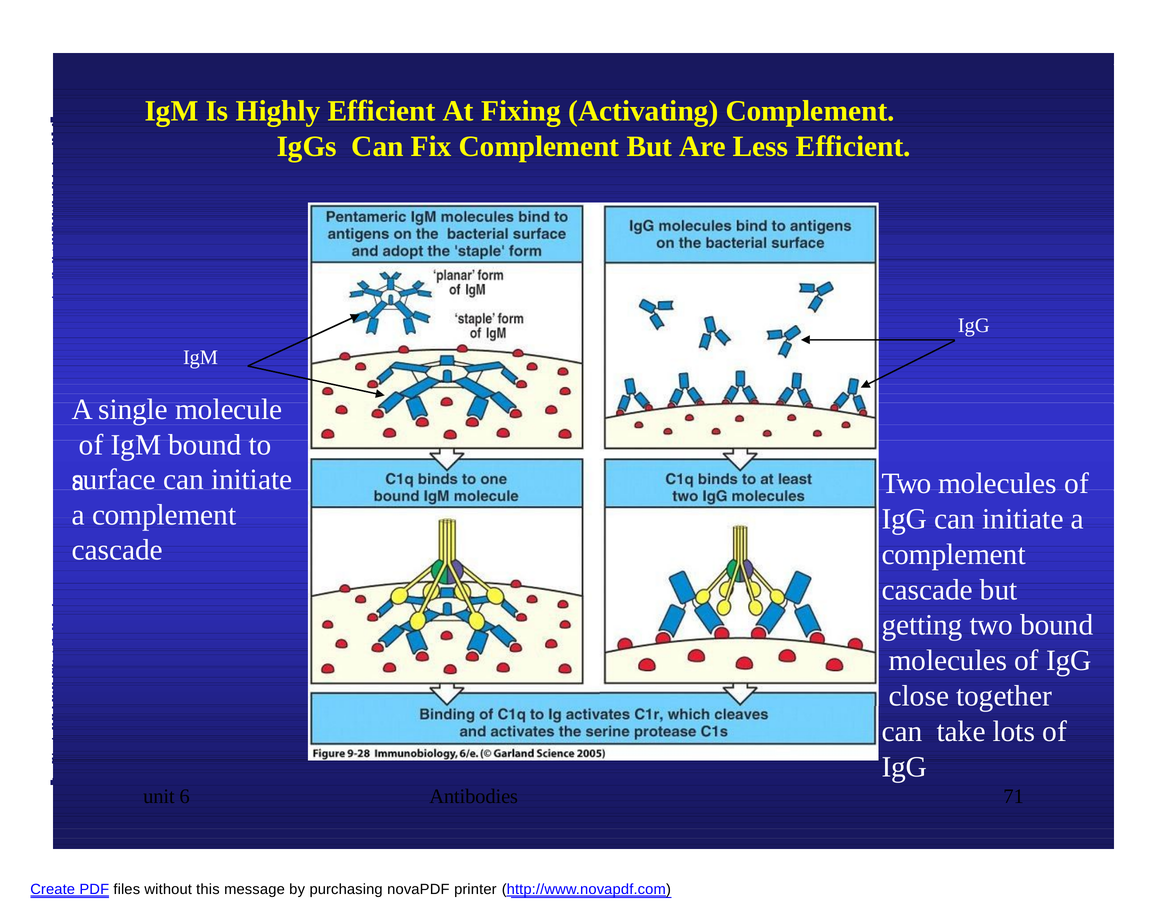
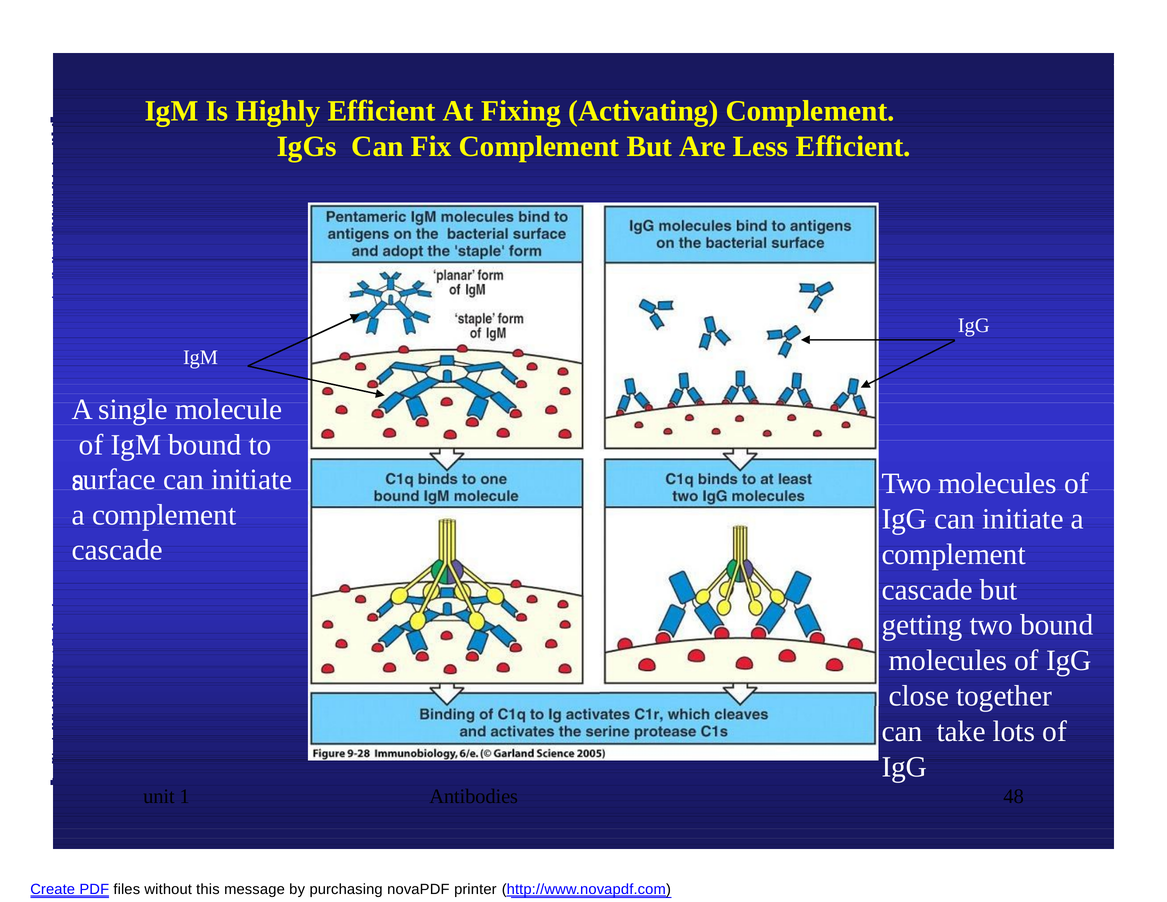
6: 6 -> 1
71: 71 -> 48
